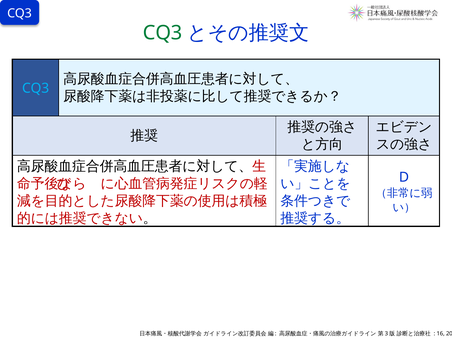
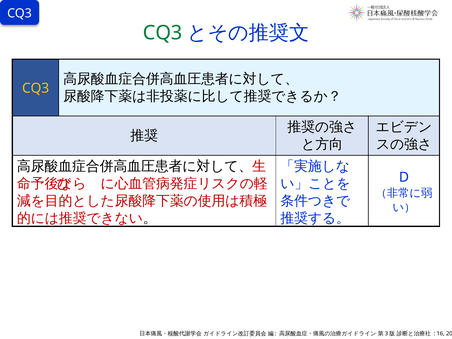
CQ3 at (36, 88) colour: light blue -> yellow
